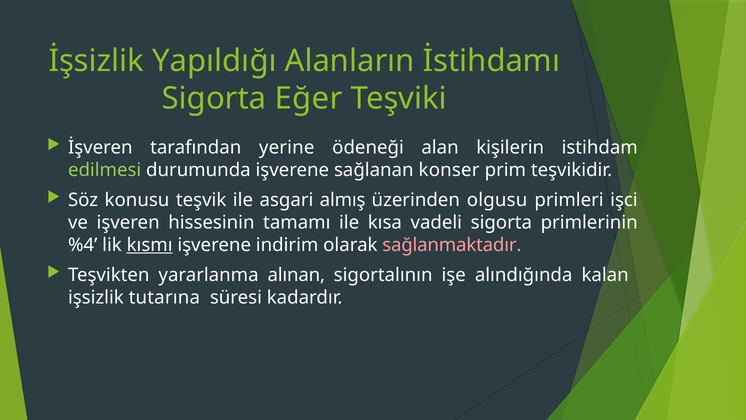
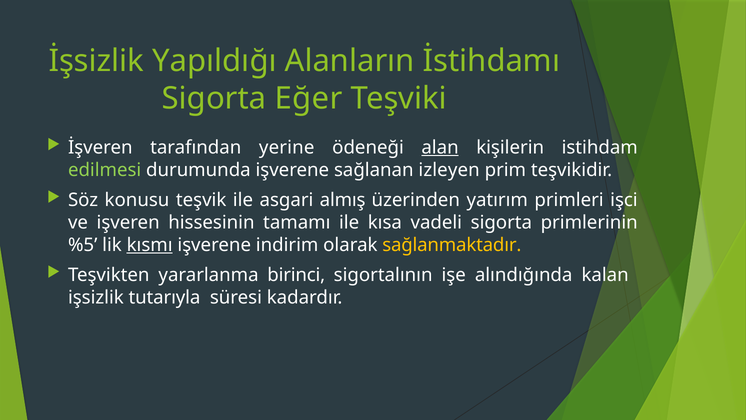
alan underline: none -> present
konser: konser -> izleyen
olgusu: olgusu -> yatırım
%4: %4 -> %5
sağlanmaktadır colour: pink -> yellow
alınan: alınan -> birinci
tutarına: tutarına -> tutarıyla
